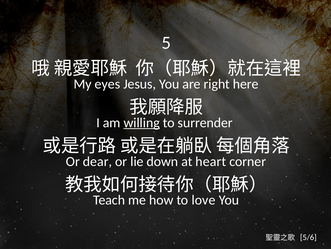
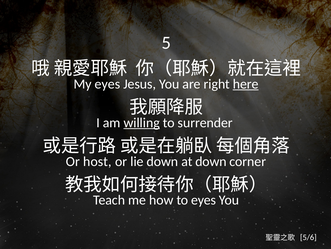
here underline: none -> present
dear: dear -> host
at heart: heart -> down
to love: love -> eyes
